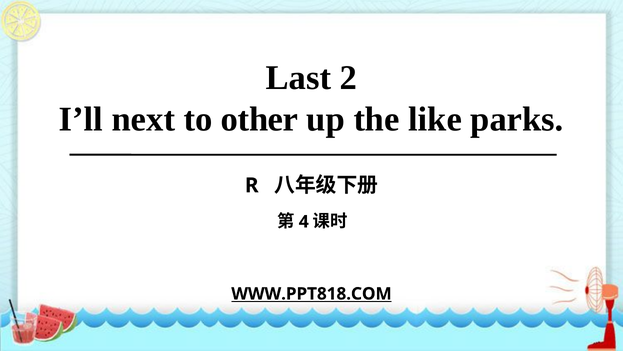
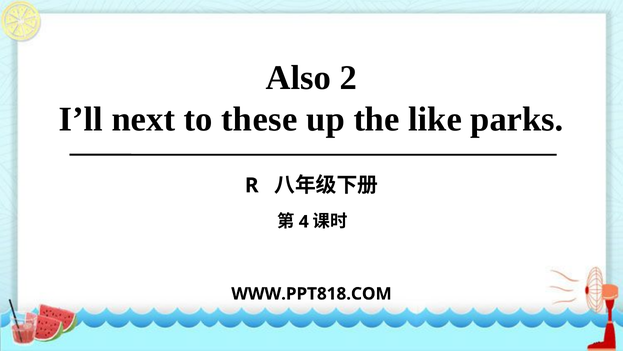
Last: Last -> Also
other: other -> these
WWW.PPT818.COM underline: present -> none
